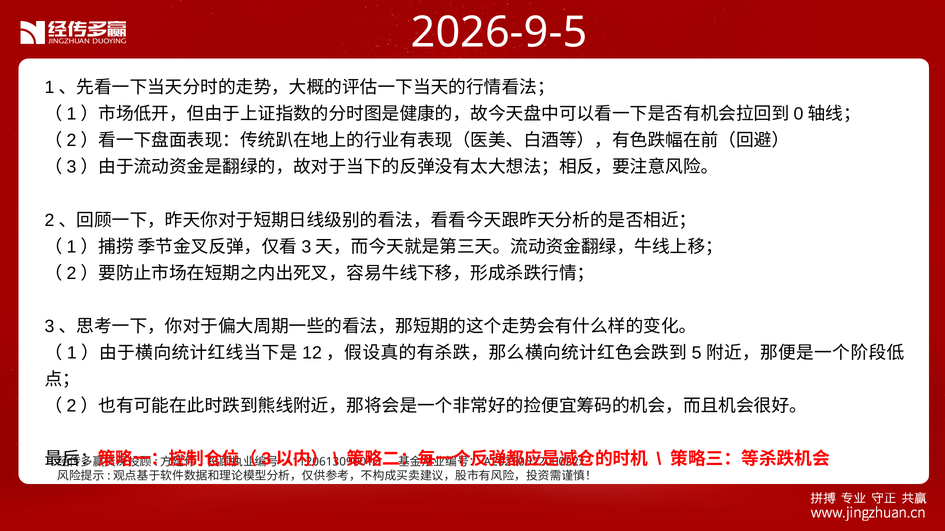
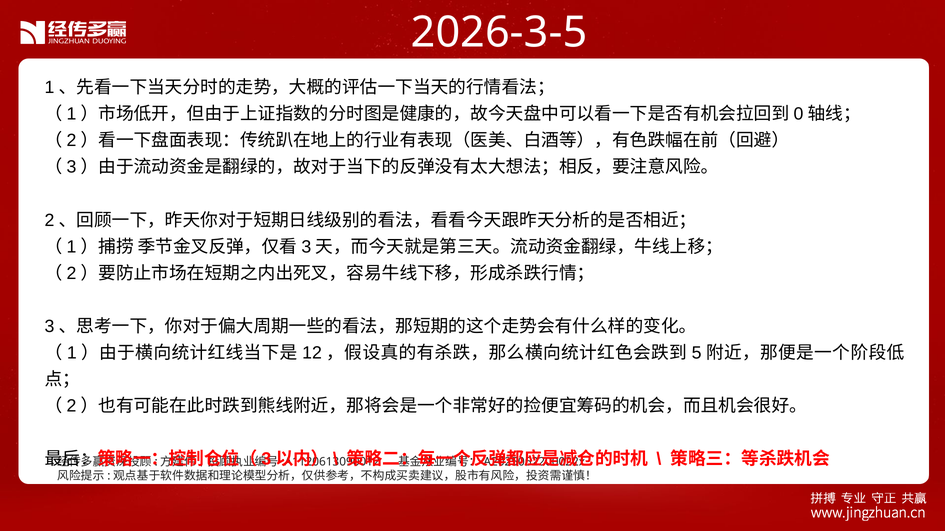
2026-9-5: 2026-9-5 -> 2026-3-5
